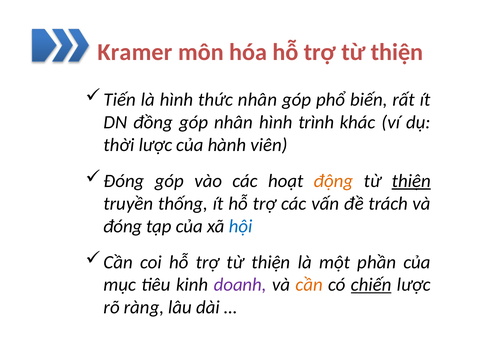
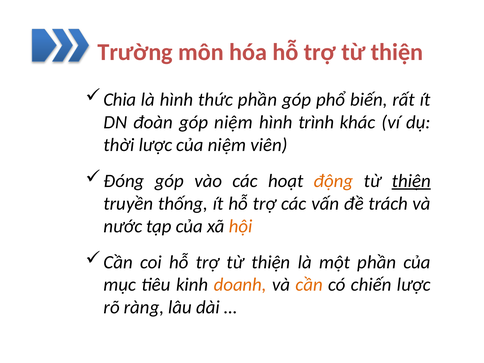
Kramer: Kramer -> Trường
Tiến: Tiến -> Chia
thức nhân: nhân -> phần
đồng: đồng -> đoàn
góp nhân: nhân -> niệm
của hành: hành -> niệm
đóng at (123, 226): đóng -> nước
hội colour: blue -> orange
doanh colour: purple -> orange
chiến underline: present -> none
